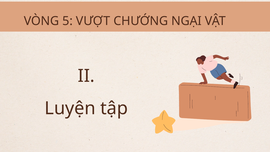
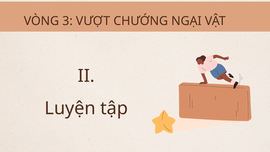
5: 5 -> 3
